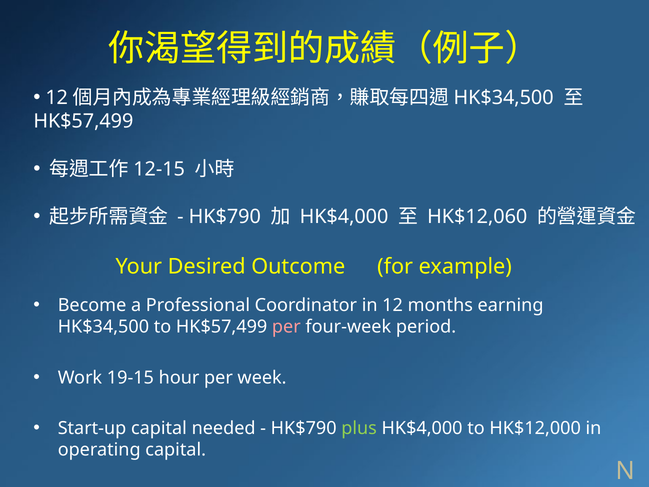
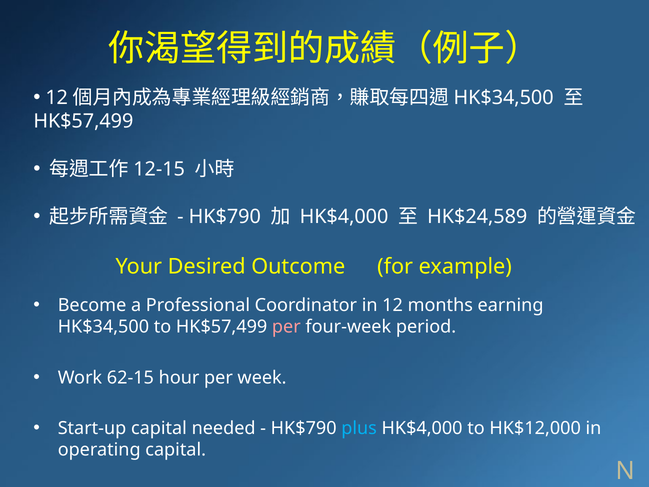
HK$12,060: HK$12,060 -> HK$24,589
19-15: 19-15 -> 62-15
plus colour: light green -> light blue
